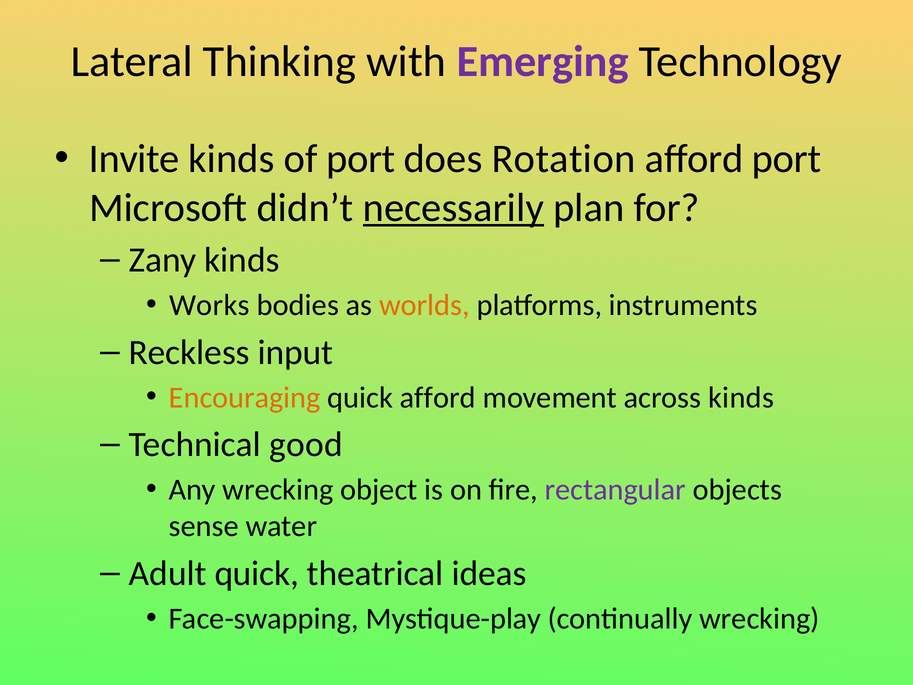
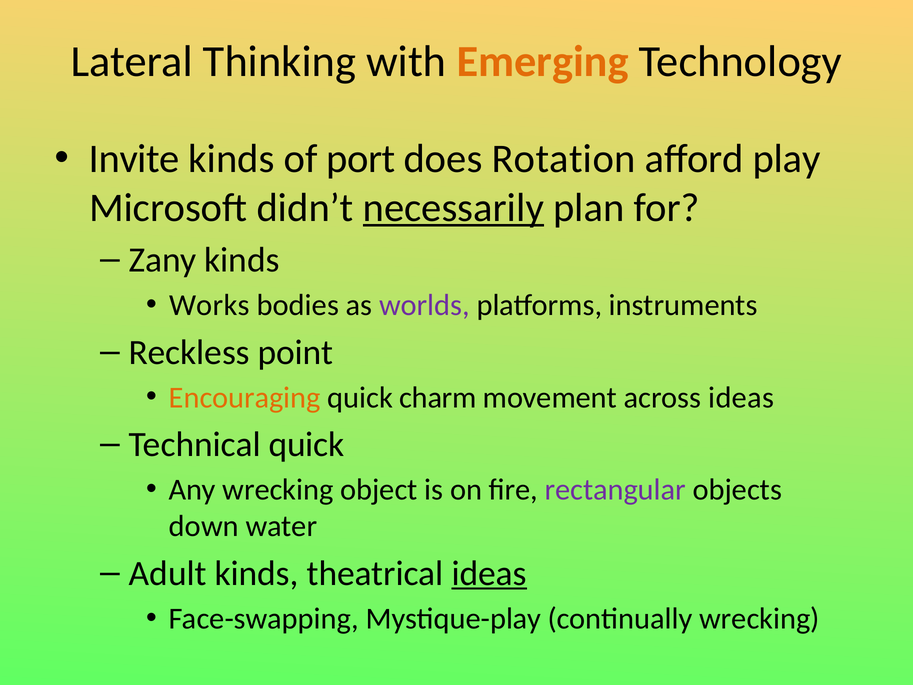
Emerging colour: purple -> orange
afford port: port -> play
worlds colour: orange -> purple
input: input -> point
quick afford: afford -> charm
across kinds: kinds -> ideas
Technical good: good -> quick
sense: sense -> down
Adult quick: quick -> kinds
ideas at (489, 573) underline: none -> present
